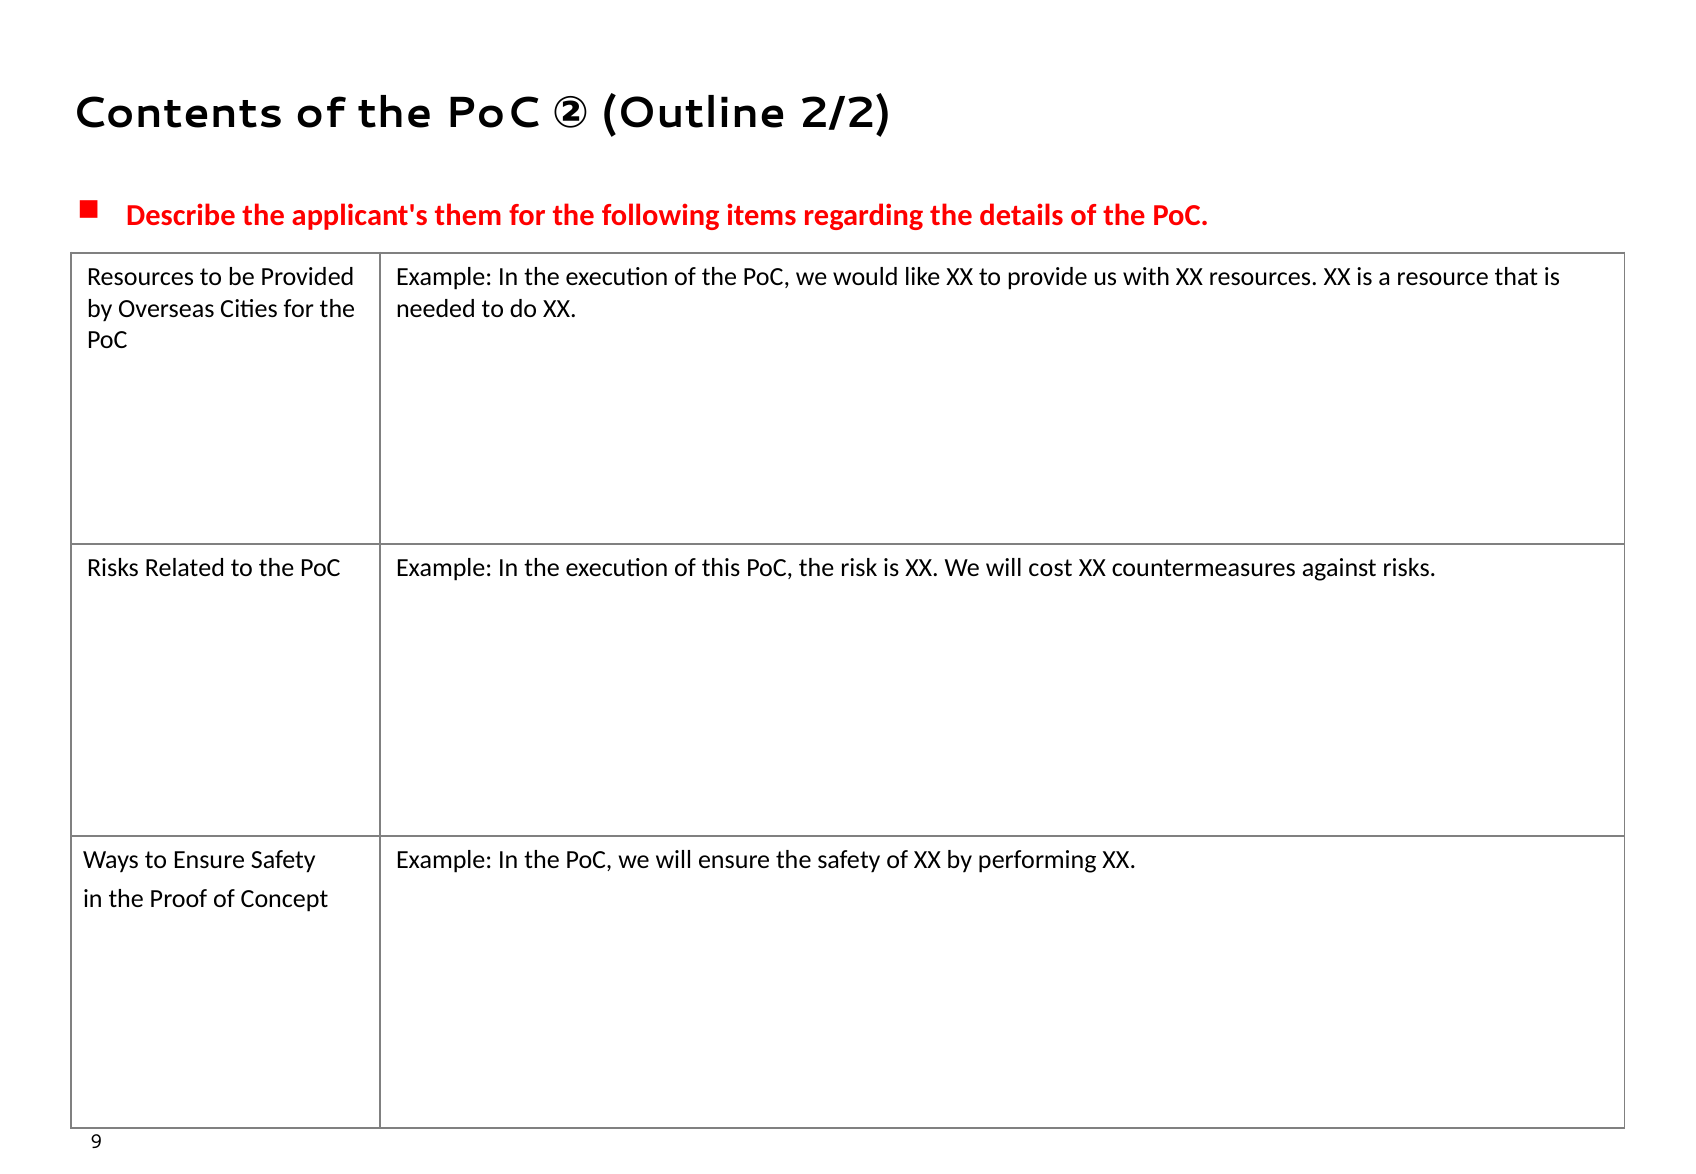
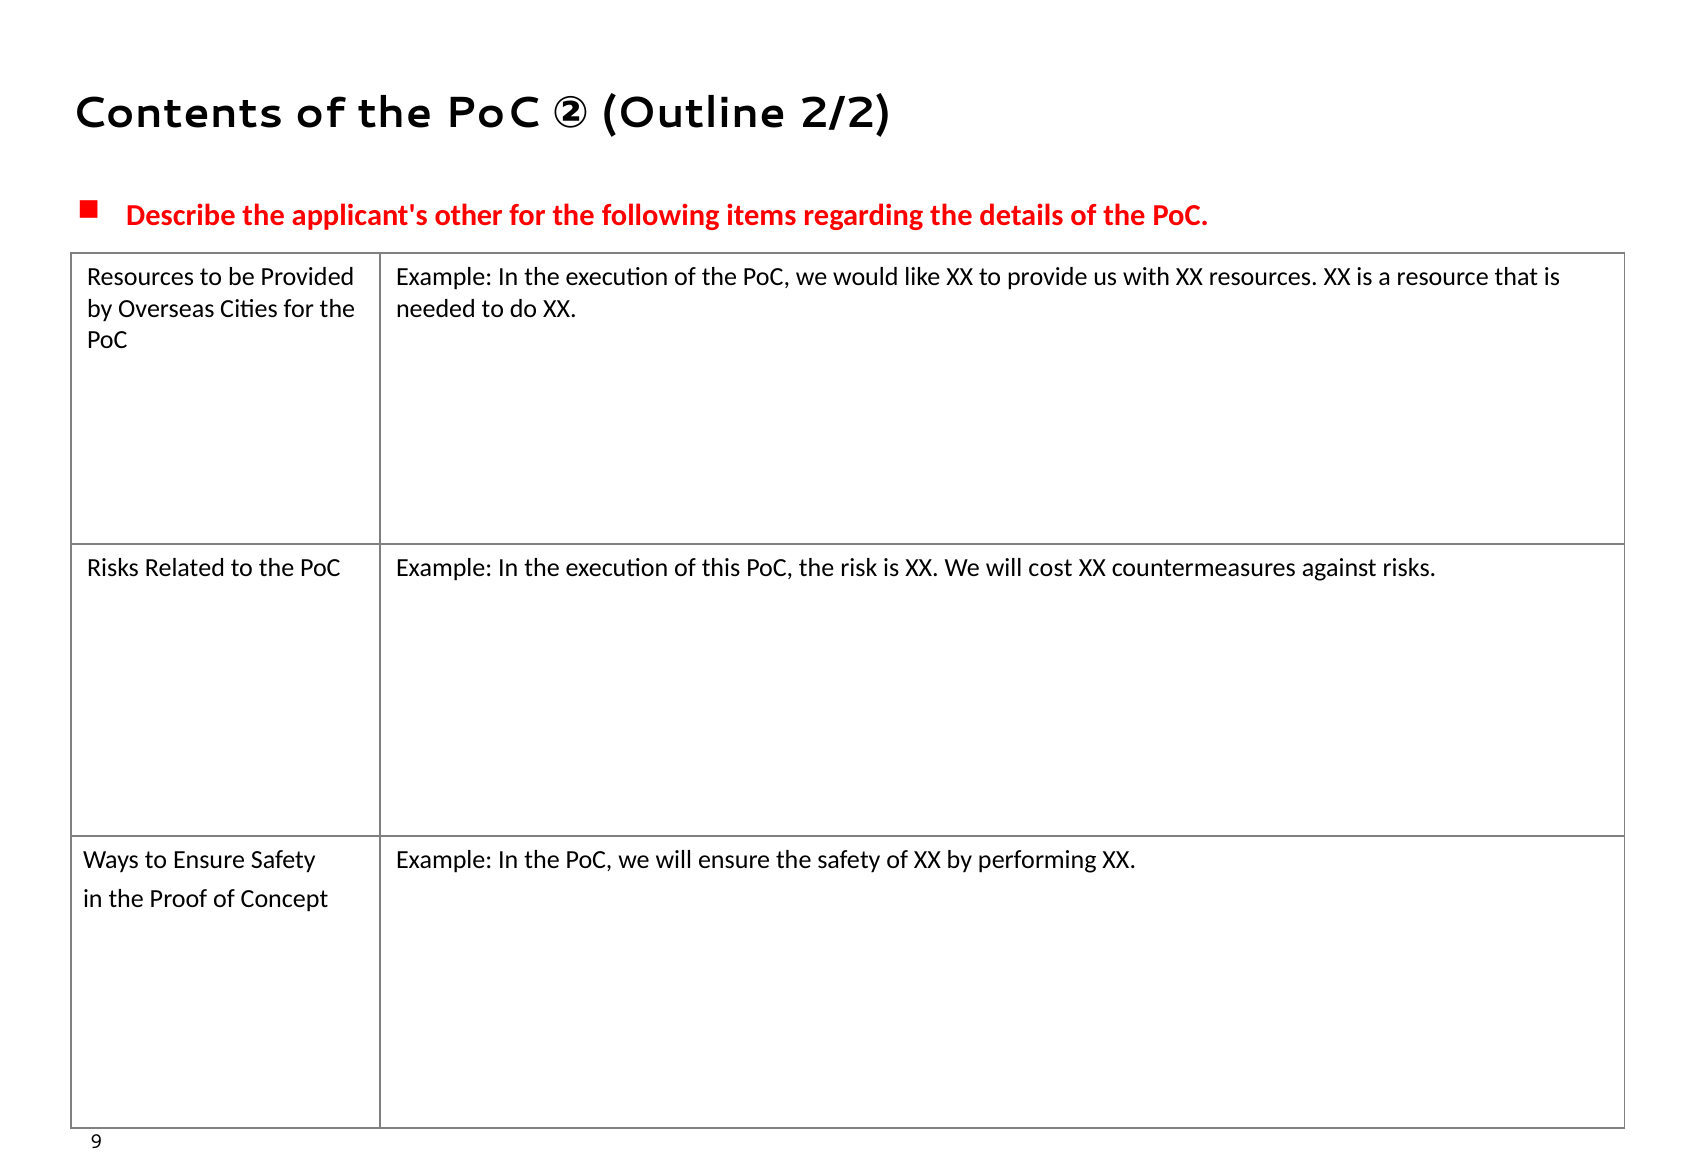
them: them -> other
